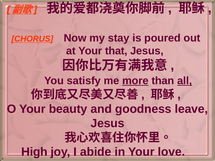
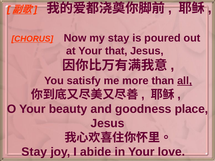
more underline: present -> none
leave: leave -> place
High at (34, 152): High -> Stay
